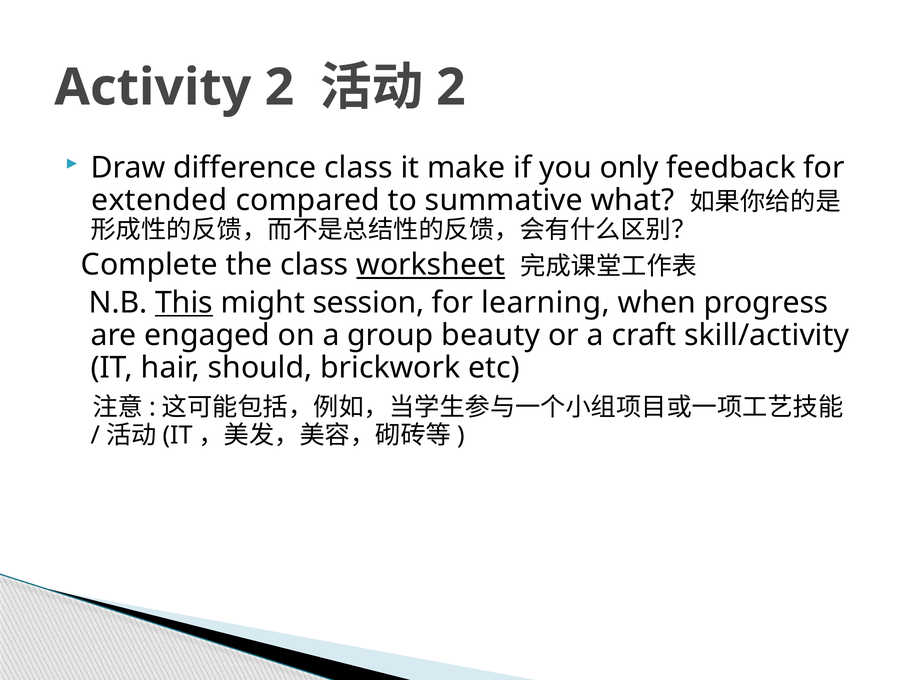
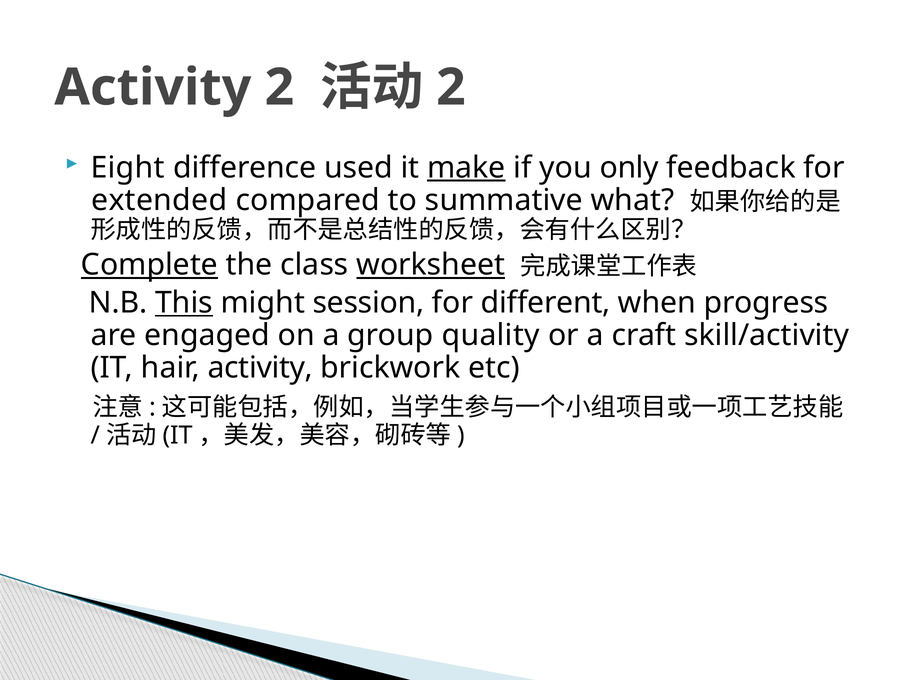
Draw: Draw -> Eight
difference class: class -> used
make underline: none -> present
Complete underline: none -> present
learning: learning -> different
beauty: beauty -> quality
hair should: should -> activity
